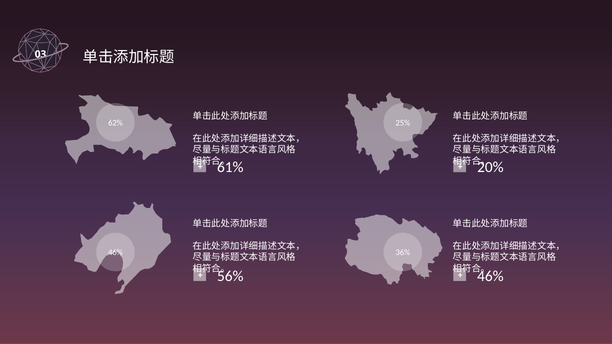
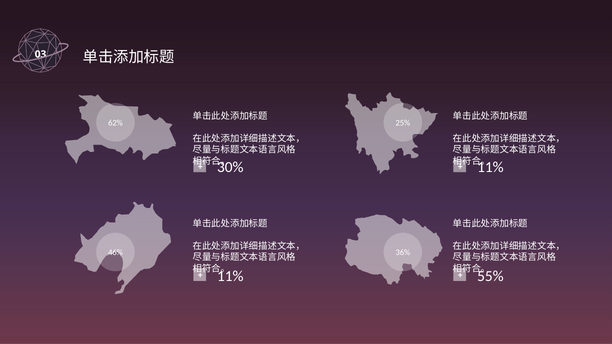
61%: 61% -> 30%
20% at (490, 167): 20% -> 11%
56% at (230, 276): 56% -> 11%
46% at (490, 276): 46% -> 55%
